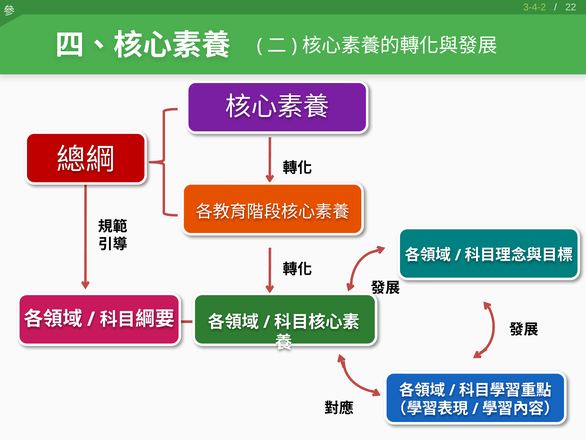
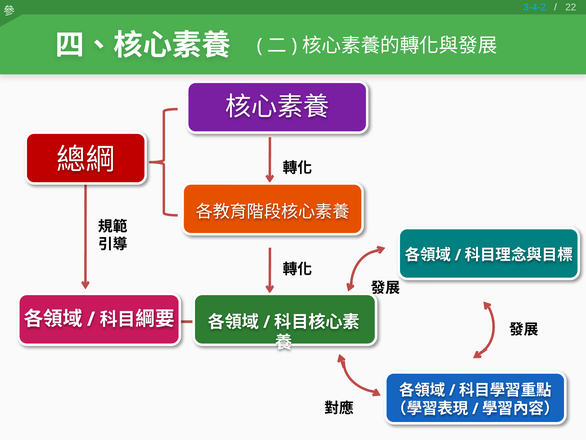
3-4-2 colour: light green -> light blue
